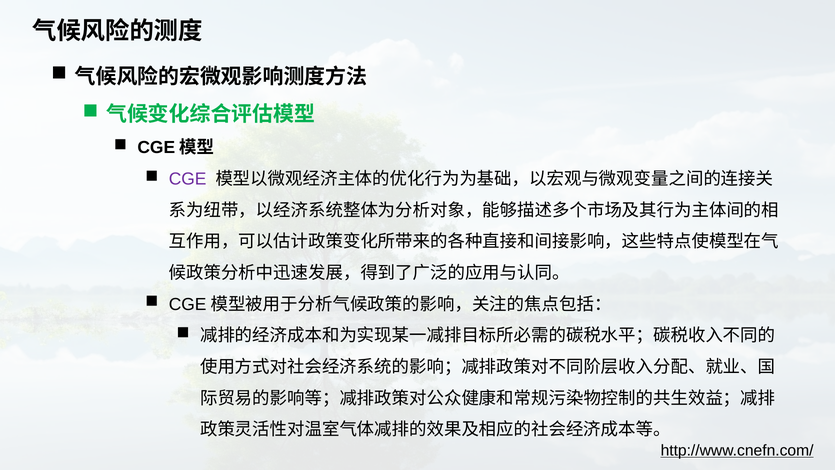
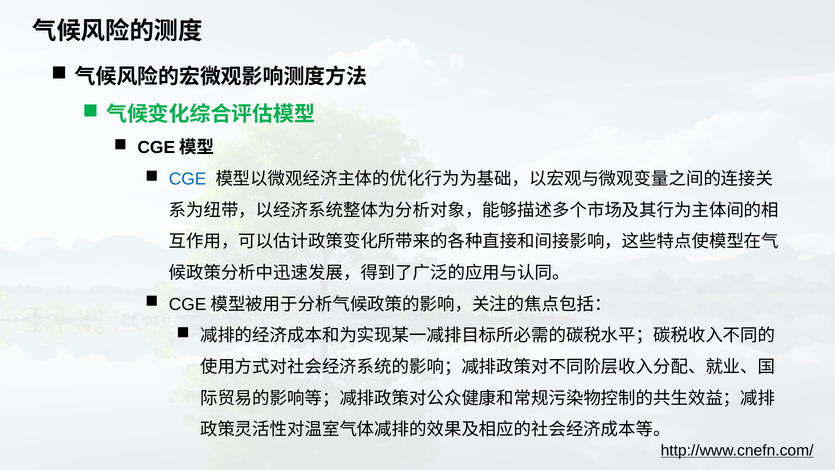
CGE colour: purple -> blue
